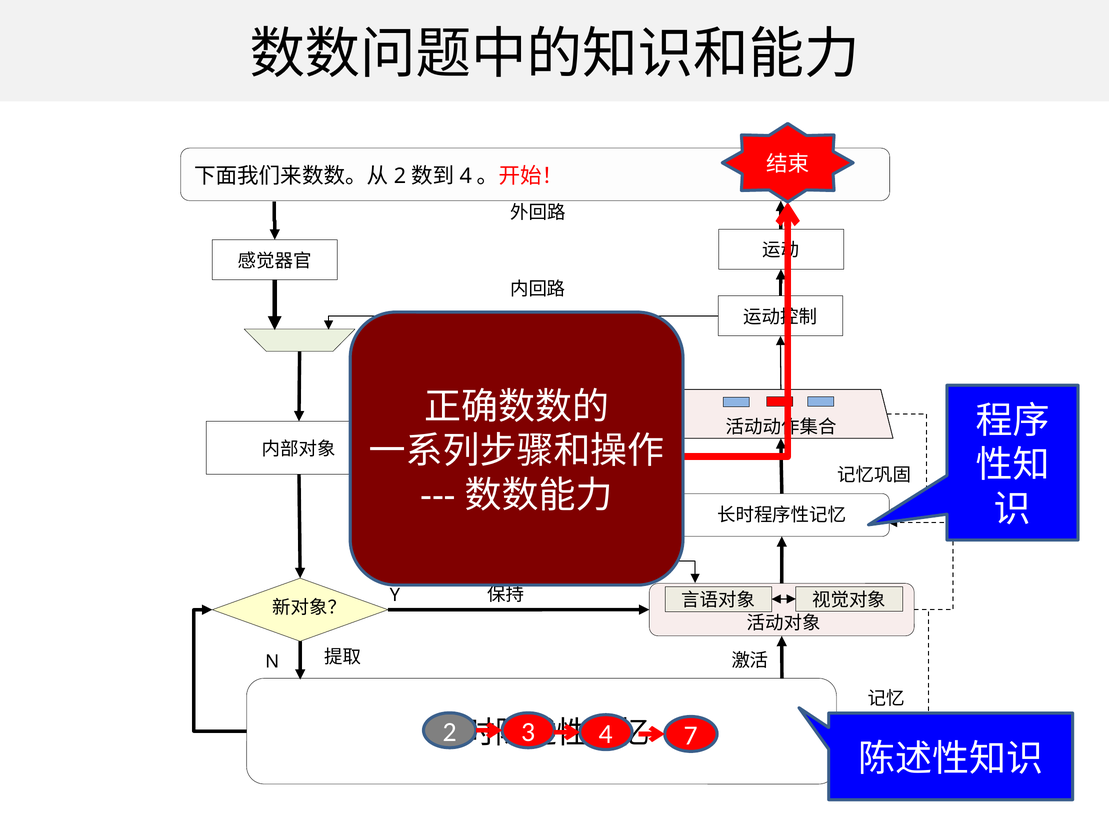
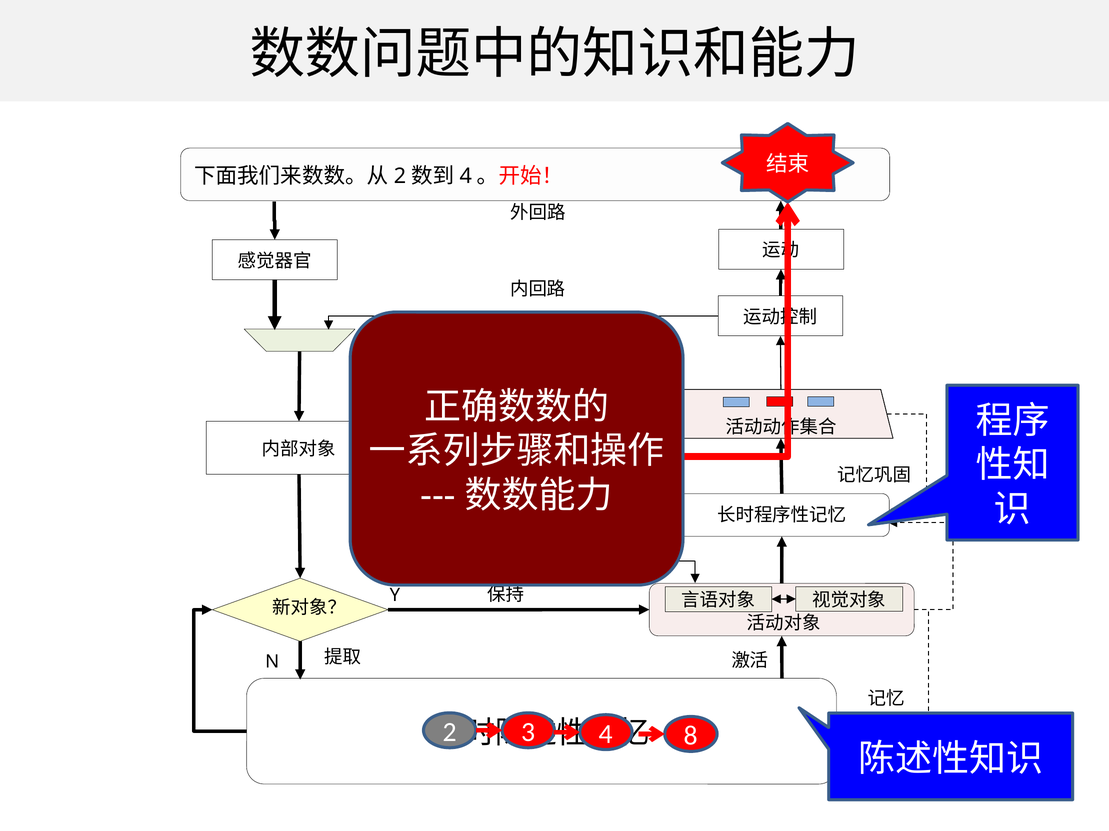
7: 7 -> 8
